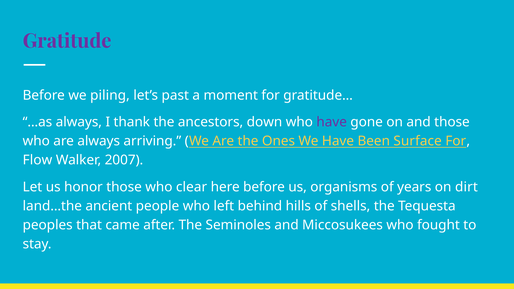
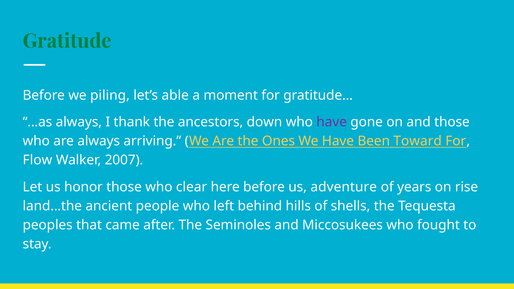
Gratitude colour: purple -> green
past: past -> able
Surface: Surface -> Toward
organisms: organisms -> adventure
dirt: dirt -> rise
